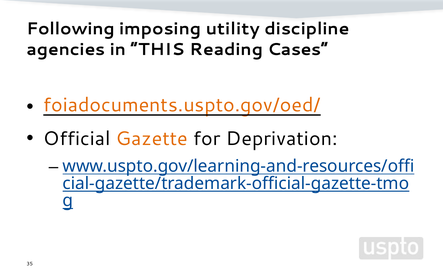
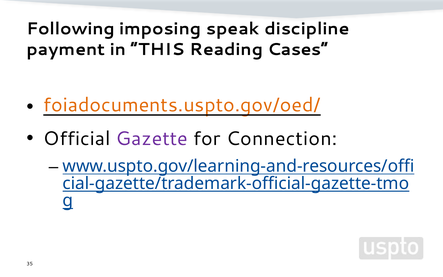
utility: utility -> speak
agencies: agencies -> payment
Gazette colour: orange -> purple
Deprivation: Deprivation -> Connection
